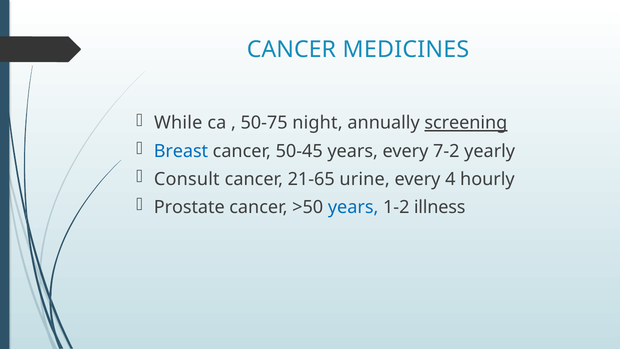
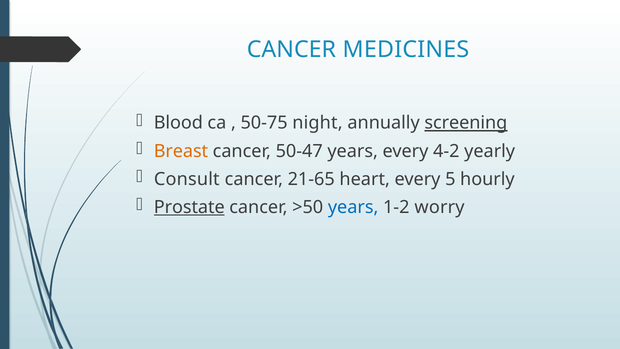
While: While -> Blood
Breast colour: blue -> orange
50-45: 50-45 -> 50-47
7-2: 7-2 -> 4-2
urine: urine -> heart
4: 4 -> 5
Prostate underline: none -> present
illness: illness -> worry
